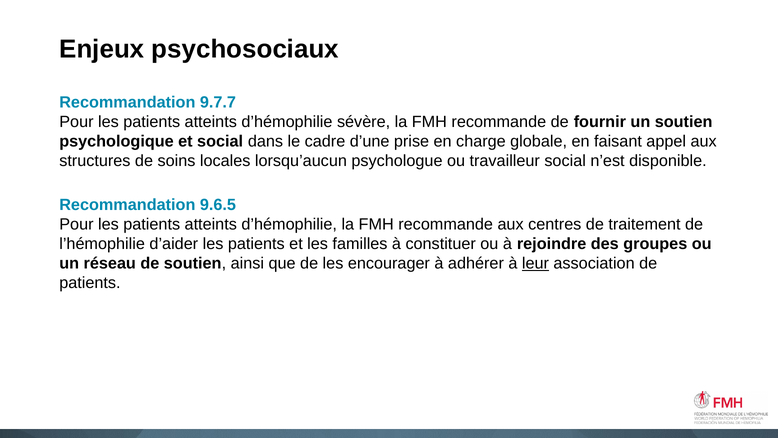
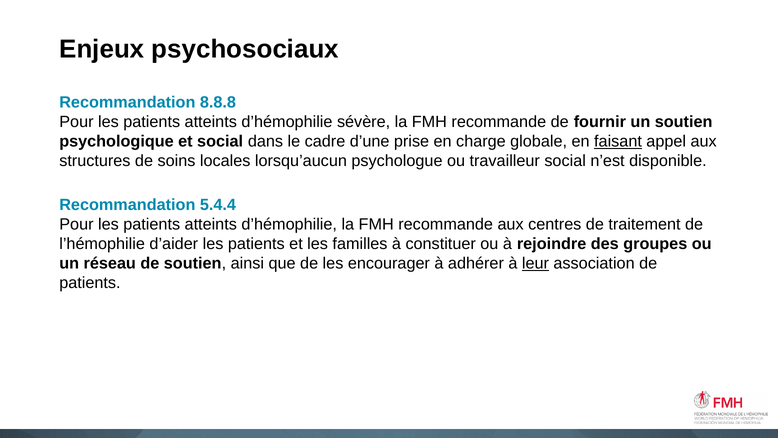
9.7.7: 9.7.7 -> 8.8.8
faisant underline: none -> present
9.6.5: 9.6.5 -> 5.4.4
